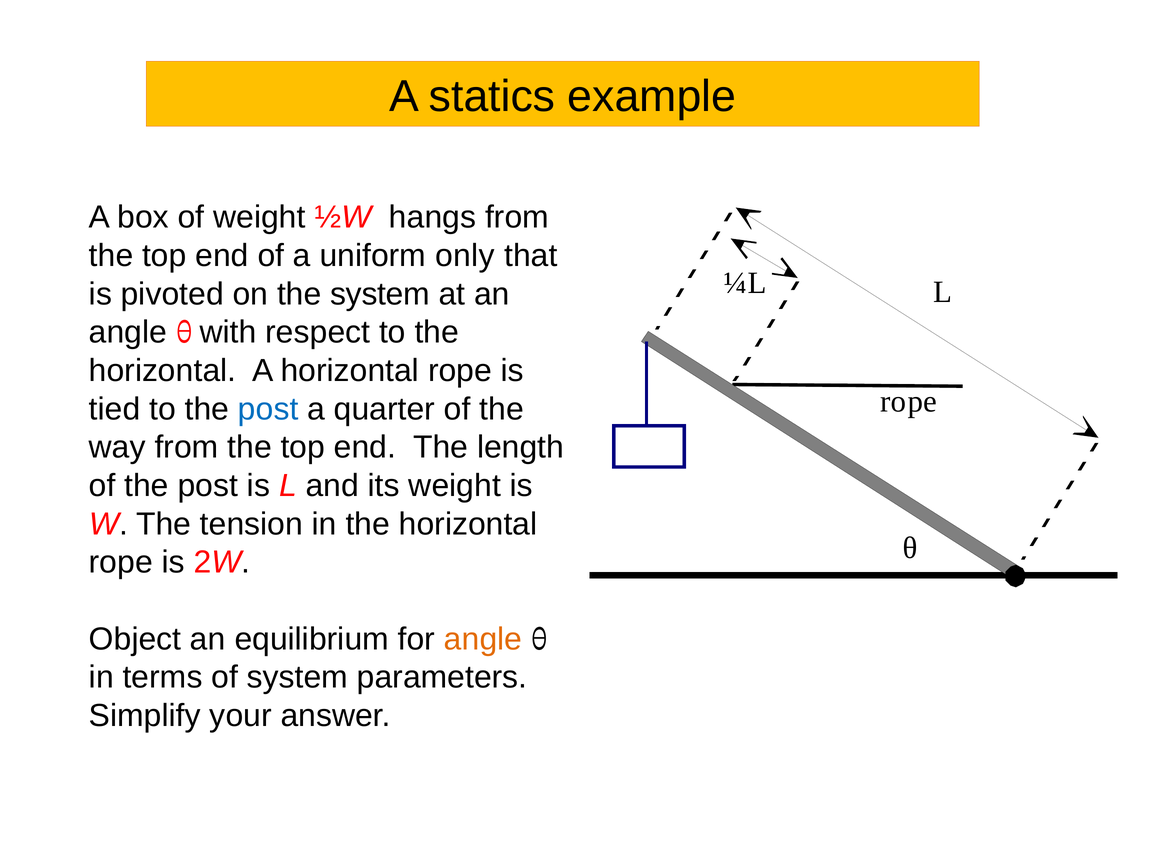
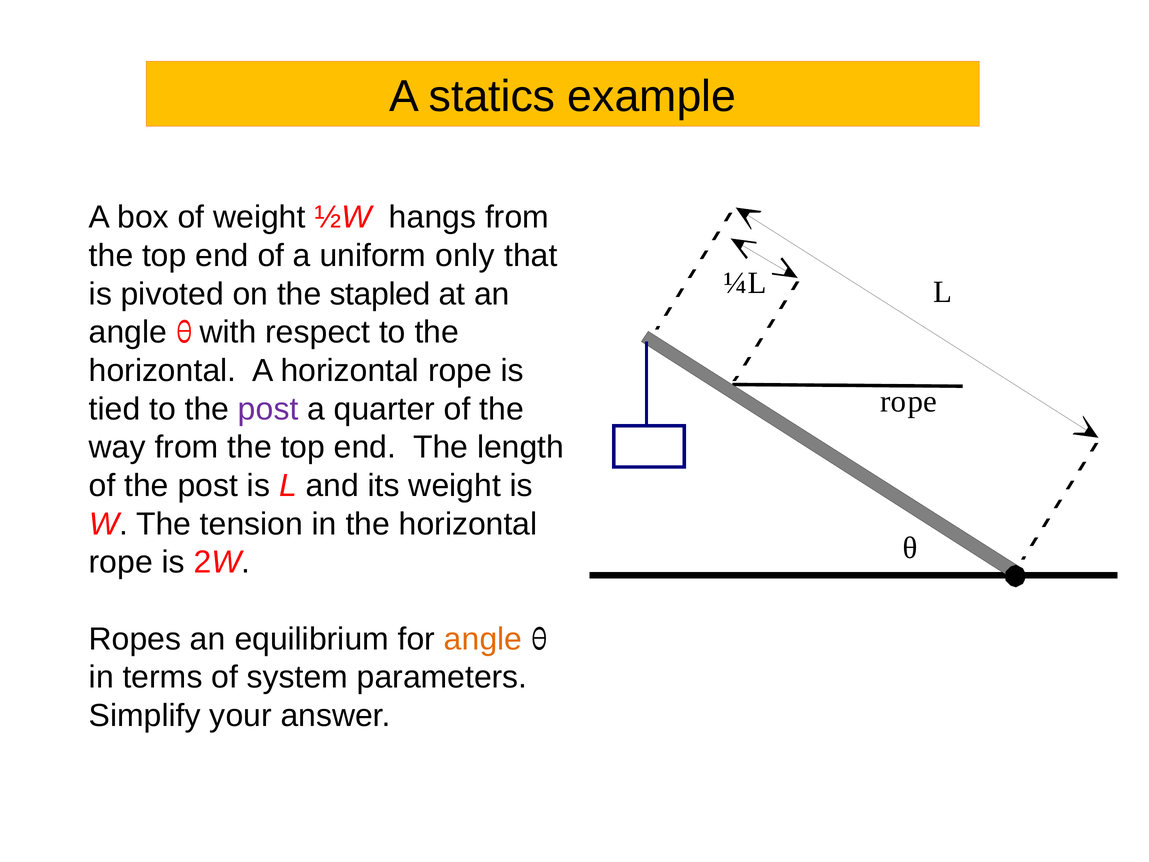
the system: system -> stapled
post at (268, 409) colour: blue -> purple
Object: Object -> Ropes
